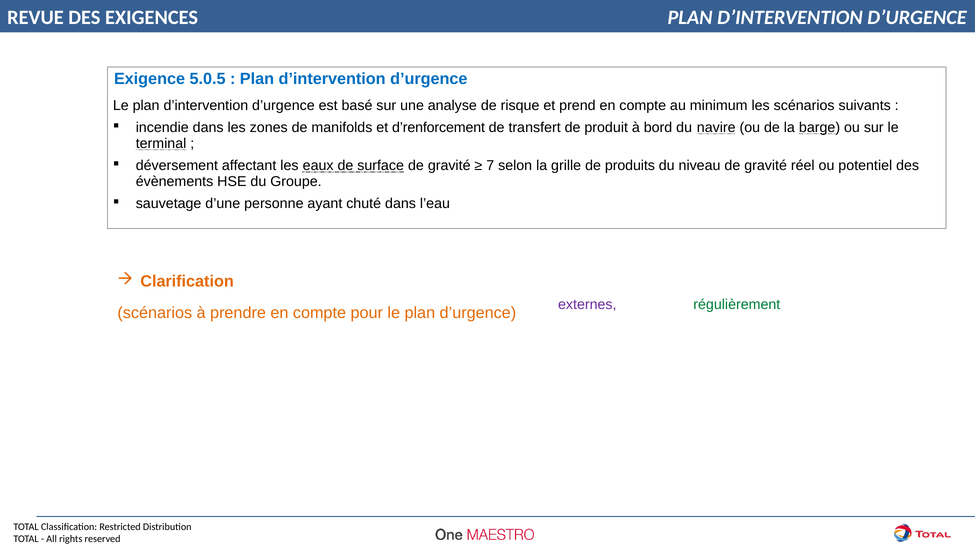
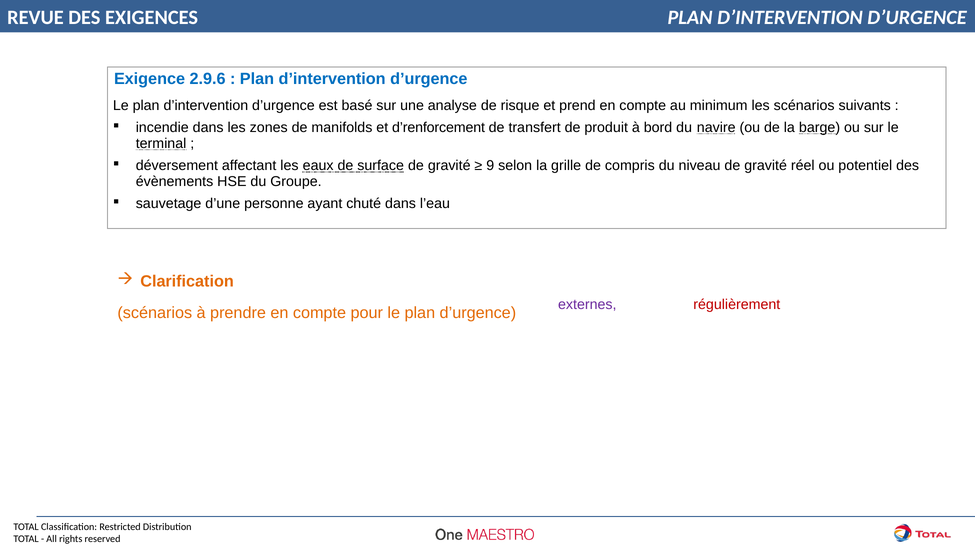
5.0.5: 5.0.5 -> 2.9.6
7: 7 -> 9
produits: produits -> compris
régulièrement colour: green -> red
